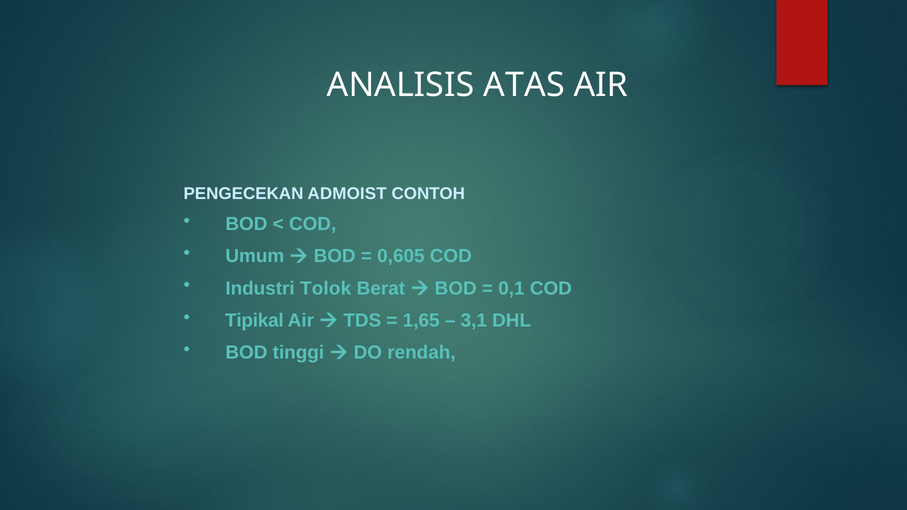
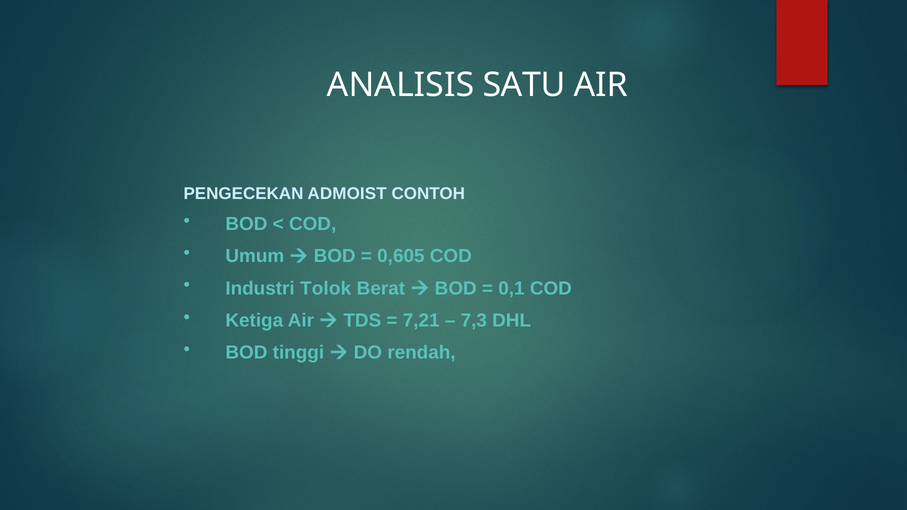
ATAS: ATAS -> SATU
Tipikal: Tipikal -> Ketiga
1,65: 1,65 -> 7,21
3,1: 3,1 -> 7,3
